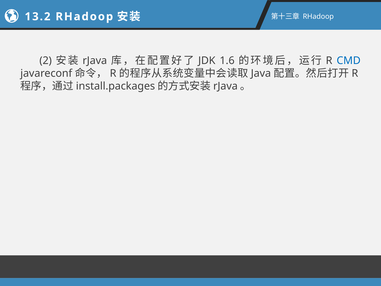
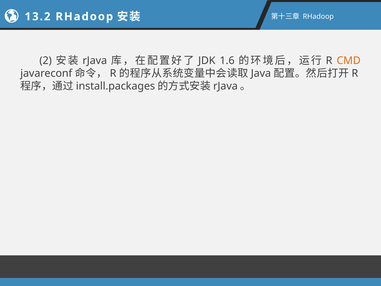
CMD colour: blue -> orange
